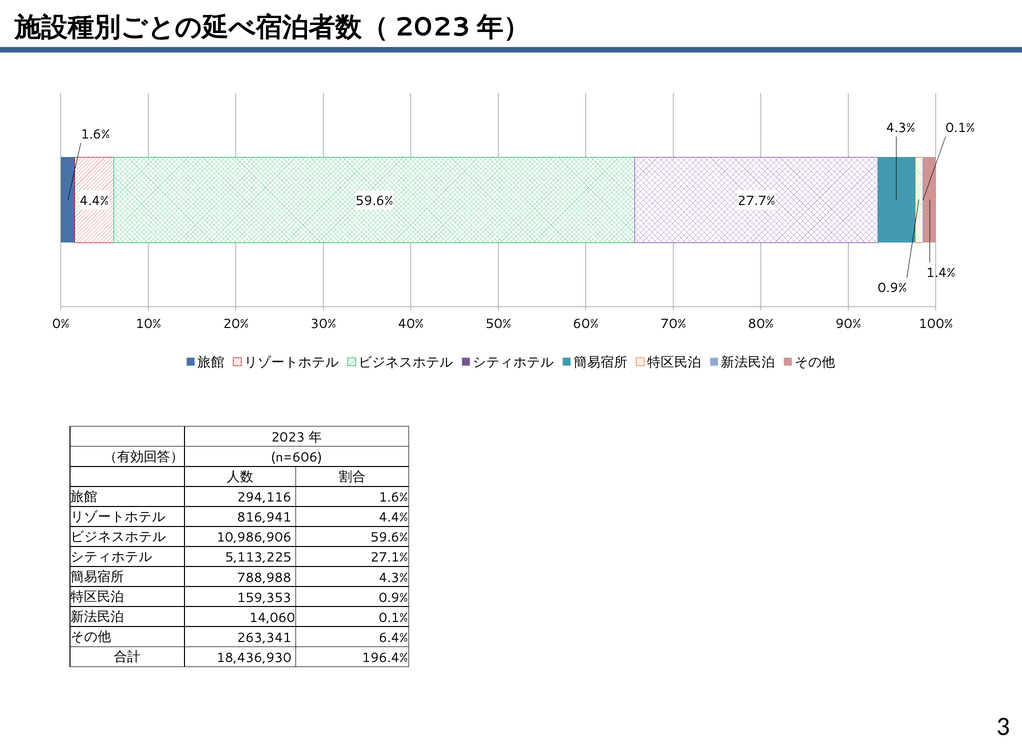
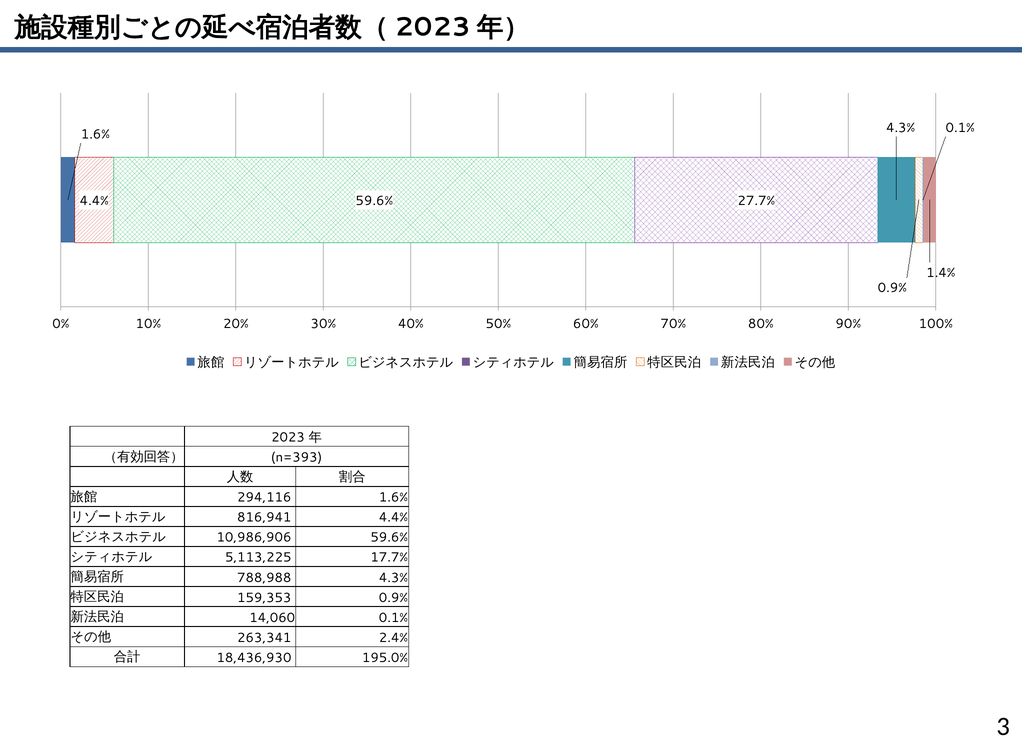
n=606: n=606 -> n=393
27.1%: 27.1% -> 17.7%
6.4%: 6.4% -> 2.4%
196.4%: 196.4% -> 195.0%
